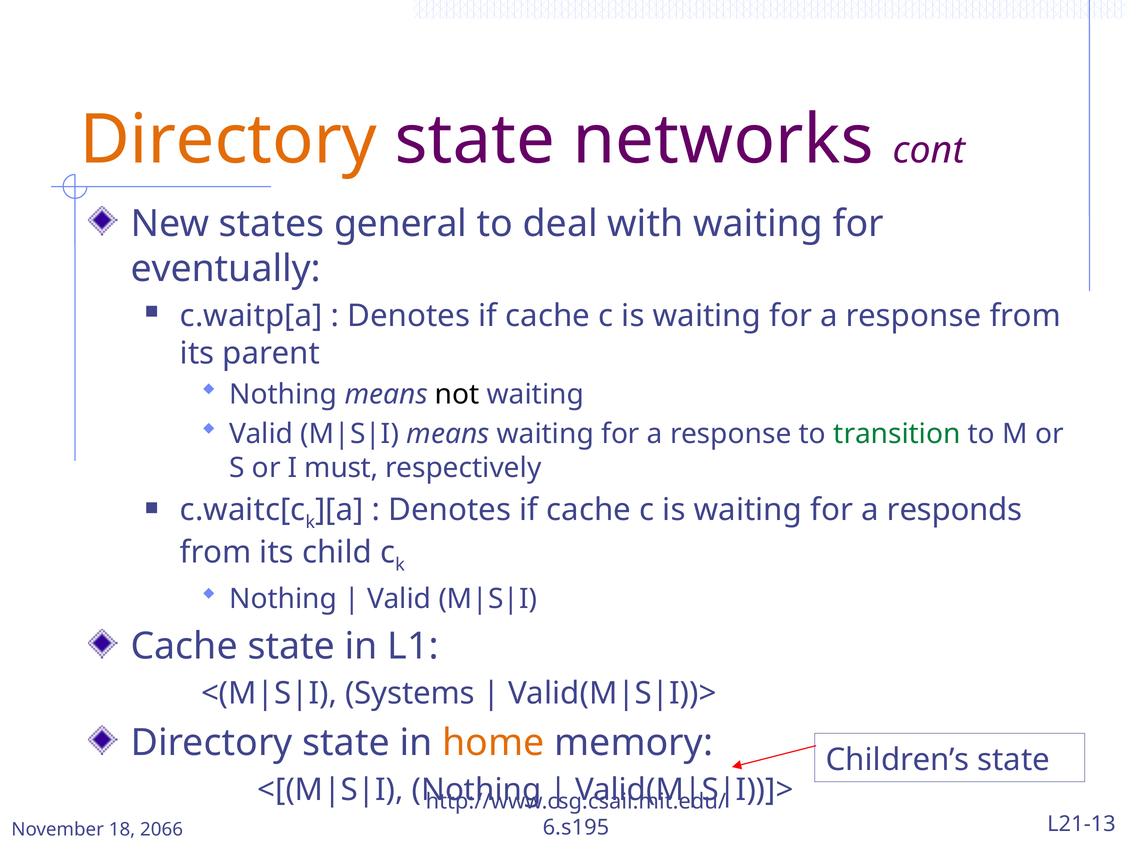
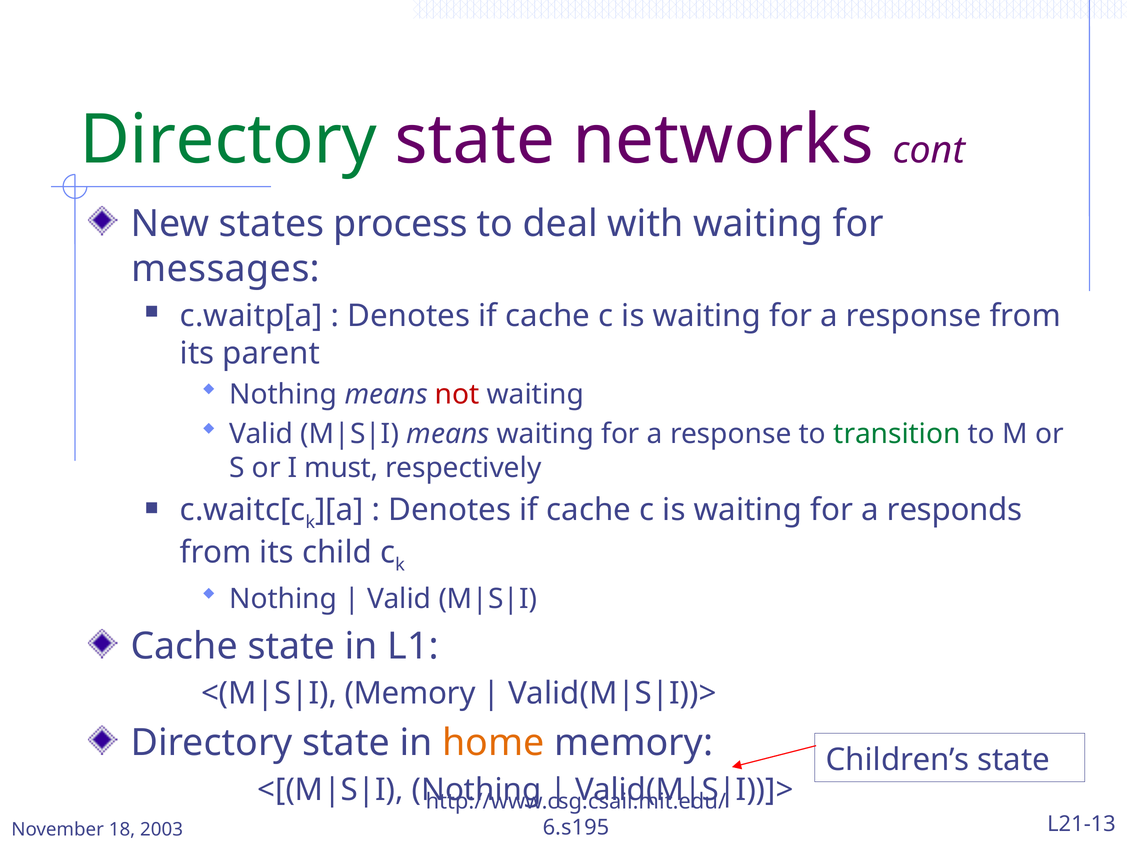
Directory at (228, 140) colour: orange -> green
general: general -> process
eventually: eventually -> messages
not colour: black -> red
Systems at (410, 694): Systems -> Memory
2066: 2066 -> 2003
